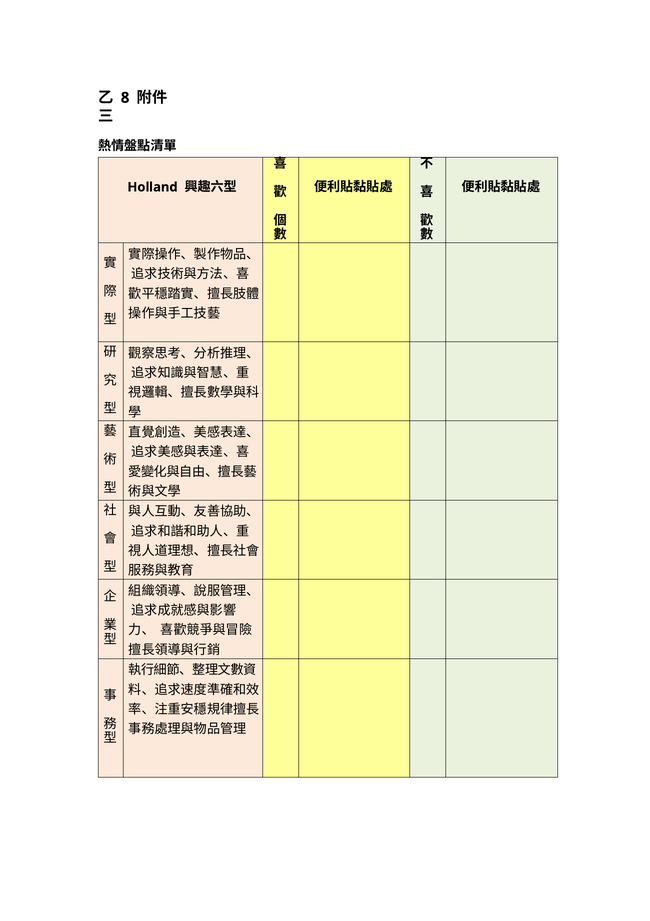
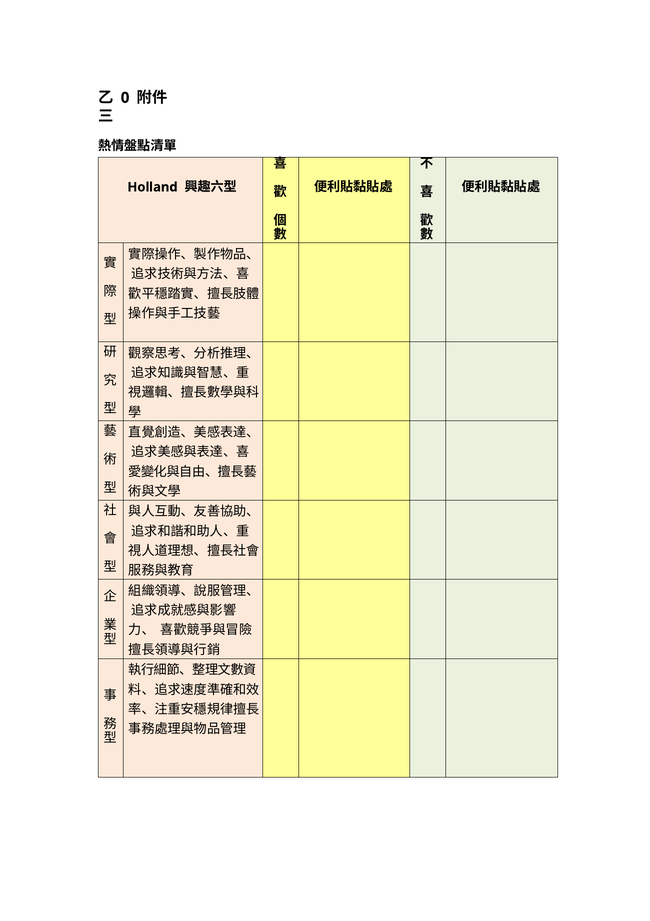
8: 8 -> 0
